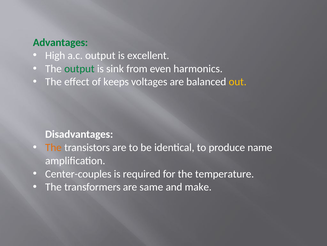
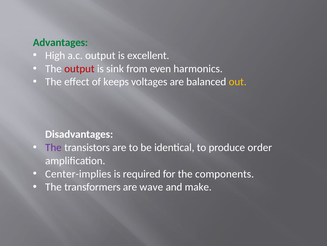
output at (79, 69) colour: green -> red
The at (53, 147) colour: orange -> purple
name: name -> order
Center-couples: Center-couples -> Center-implies
temperature: temperature -> components
same: same -> wave
